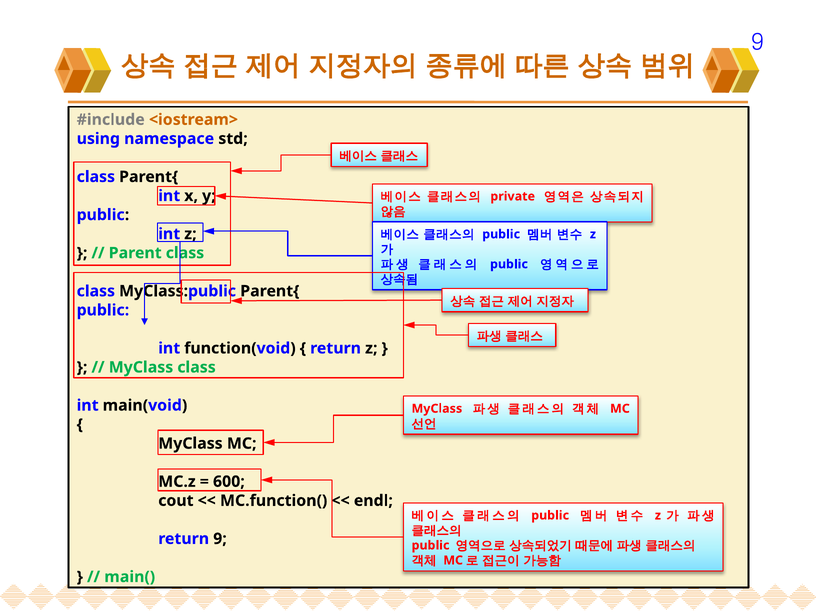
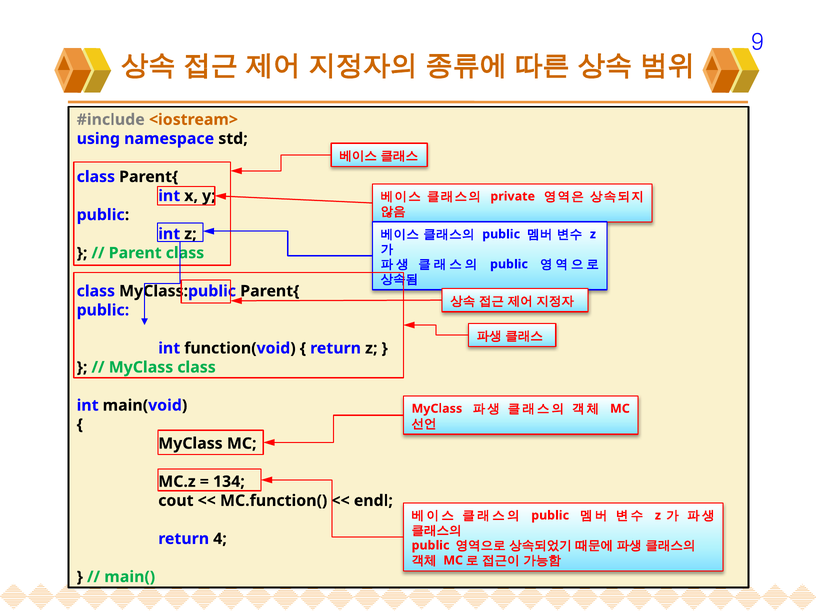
600: 600 -> 134
return 9: 9 -> 4
